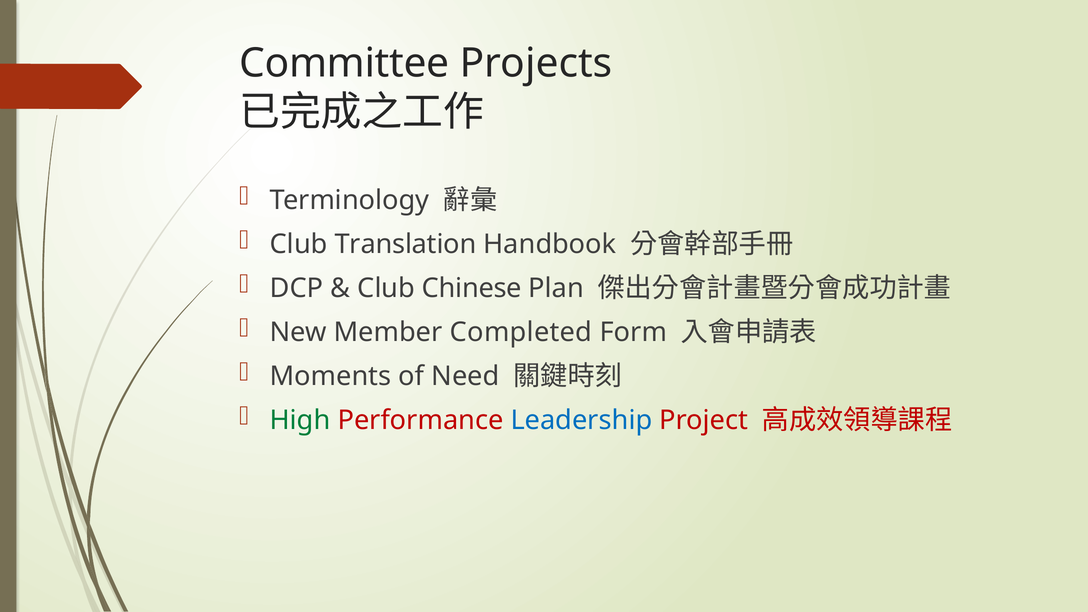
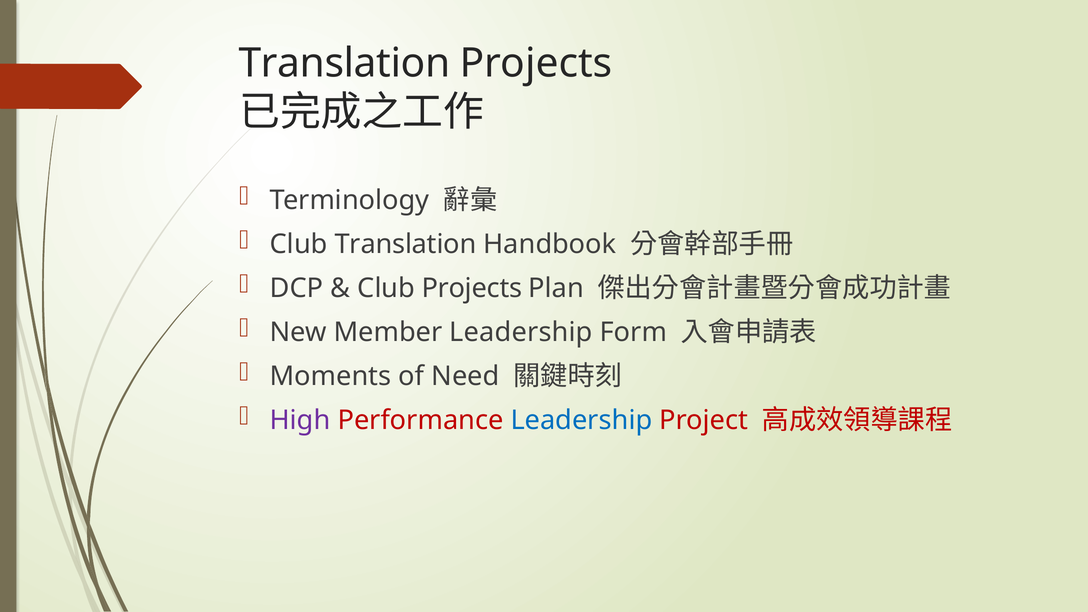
Committee at (344, 63): Committee -> Translation
Club Chinese: Chinese -> Projects
Member Completed: Completed -> Leadership
High colour: green -> purple
